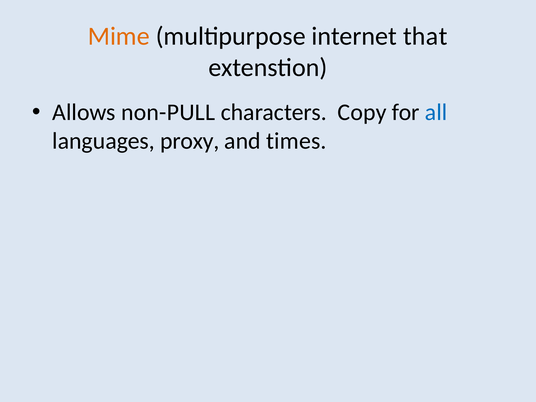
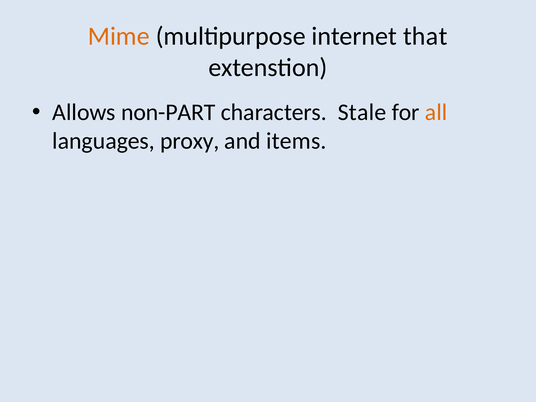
non-PULL: non-PULL -> non-PART
Copy: Copy -> Stale
all colour: blue -> orange
times: times -> items
